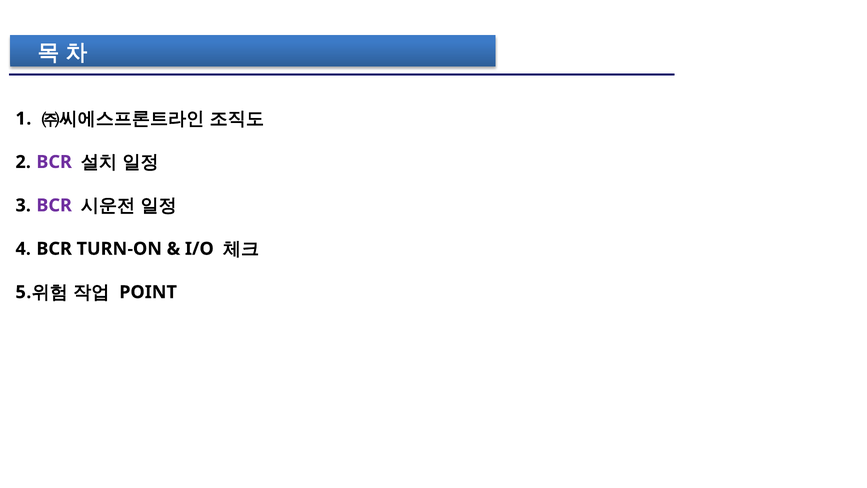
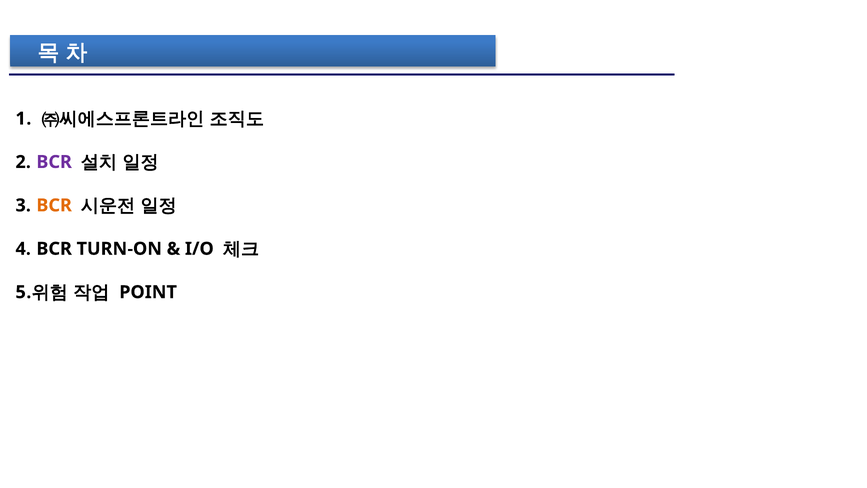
BCR at (54, 205) colour: purple -> orange
